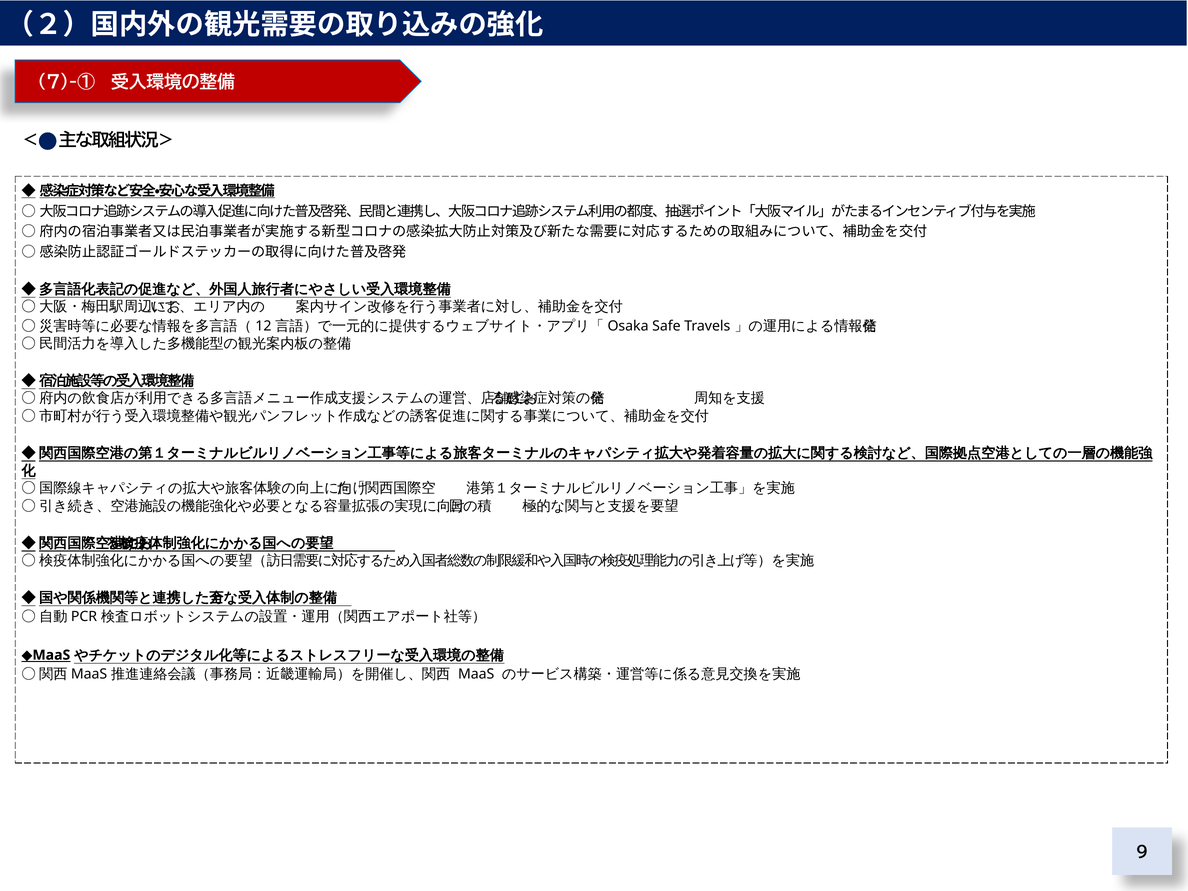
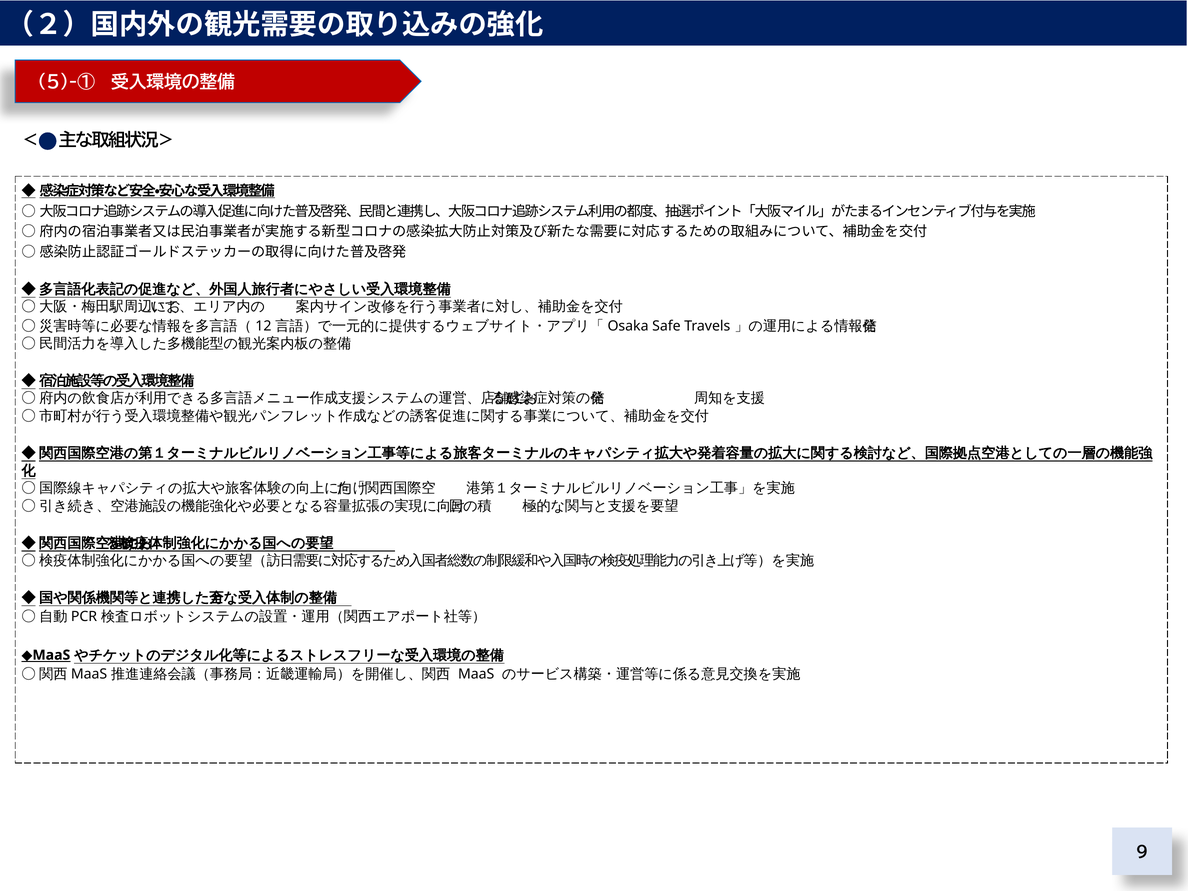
7)-①: 7)-① -> 5)-①
